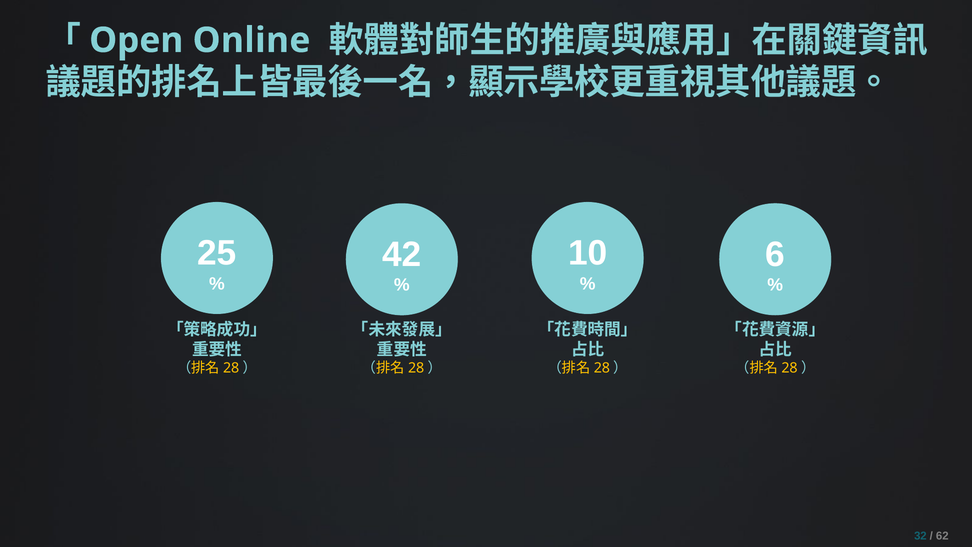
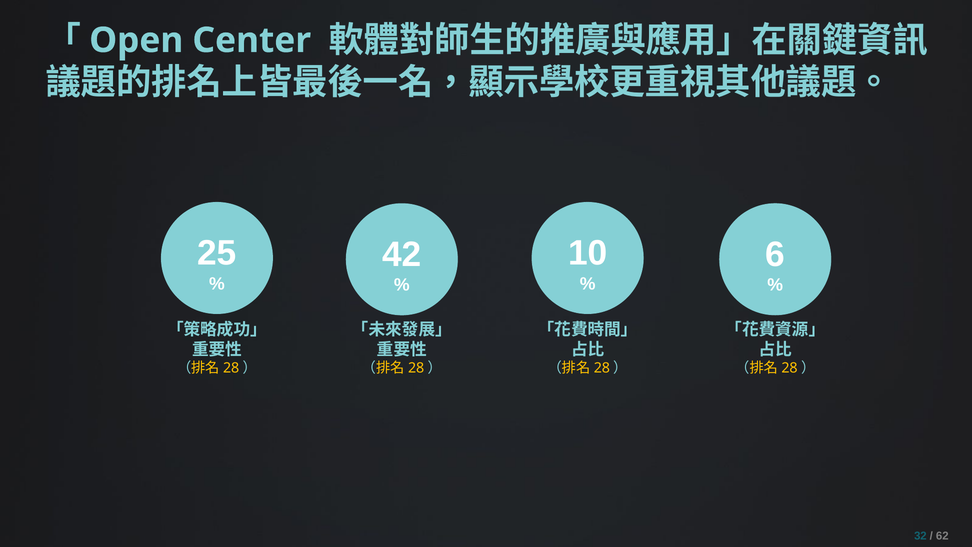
Online: Online -> Center
